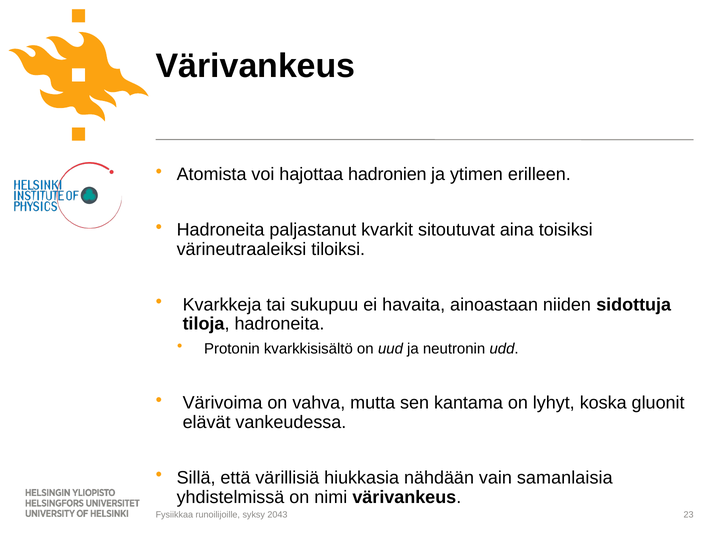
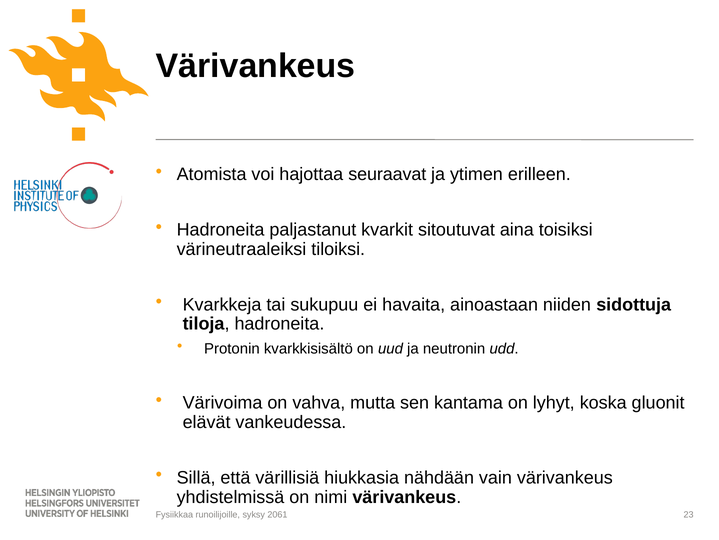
hadronien: hadronien -> seuraavat
vain samanlaisia: samanlaisia -> värivankeus
2043: 2043 -> 2061
